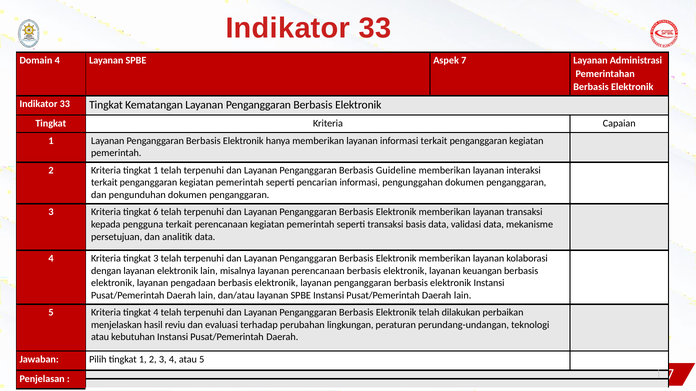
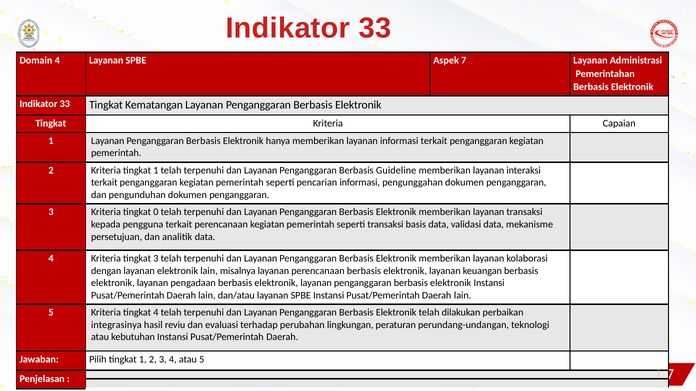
6: 6 -> 0
menjelaskan: menjelaskan -> integrasinya
